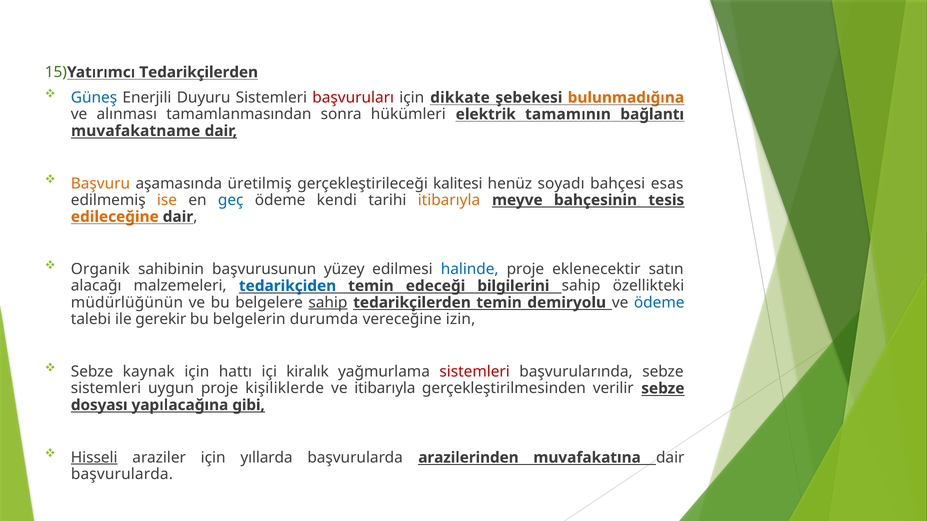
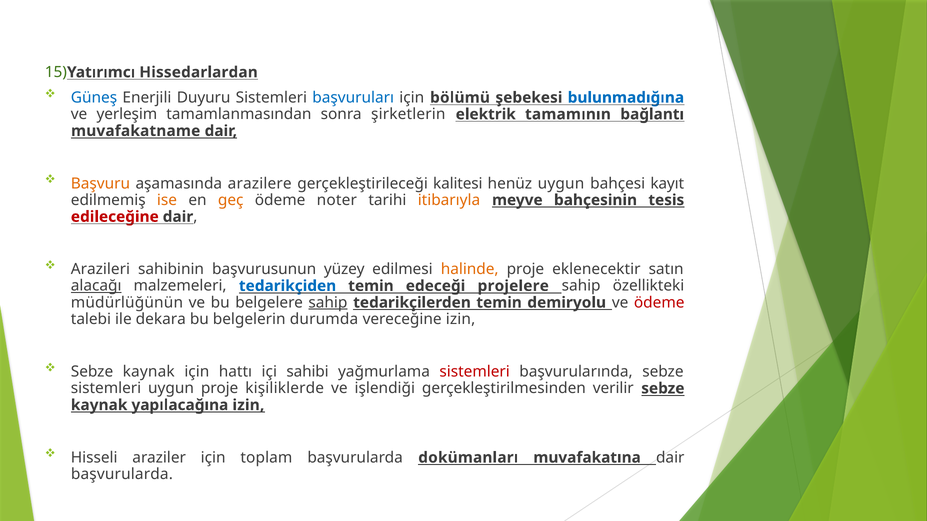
15)Yatırımcı Tedarikçilerden: Tedarikçilerden -> Hissedarlardan
başvuruları colour: red -> blue
dikkate: dikkate -> bölümü
bulunmadığına colour: orange -> blue
alınması: alınması -> yerleşim
hükümleri: hükümleri -> şirketlerin
üretilmiş: üretilmiş -> arazilere
henüz soyadı: soyadı -> uygun
esas: esas -> kayıt
geç colour: blue -> orange
kendi: kendi -> noter
edileceğine colour: orange -> red
Organik: Organik -> Arazileri
halinde colour: blue -> orange
alacağı underline: none -> present
bilgilerini: bilgilerini -> projelere
ödeme at (659, 303) colour: blue -> red
gerekir: gerekir -> dekara
kiralık: kiralık -> sahibi
ve itibarıyla: itibarıyla -> işlendiği
dosyası at (99, 405): dosyası -> kaynak
yapılacağına gibi: gibi -> izin
Hisseli underline: present -> none
yıllarda: yıllarda -> toplam
arazilerinden: arazilerinden -> dokümanları
